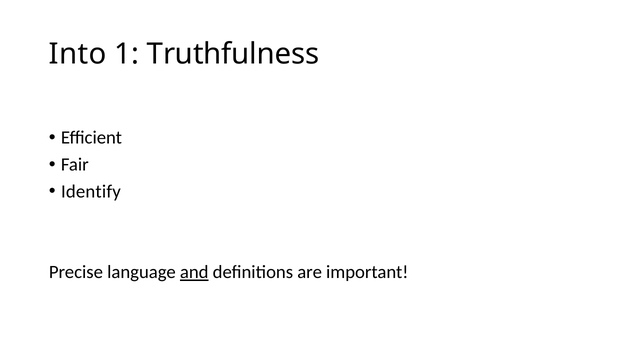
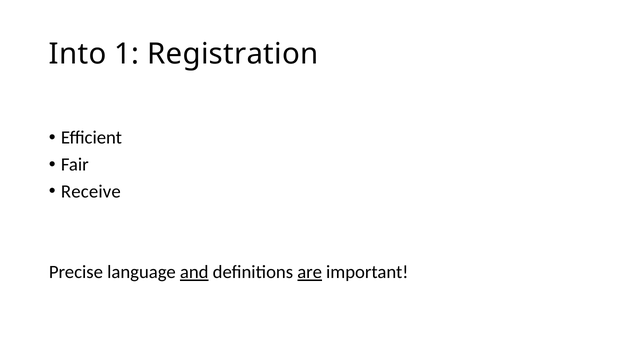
Truthfulness: Truthfulness -> Registration
Identify: Identify -> Receive
are underline: none -> present
